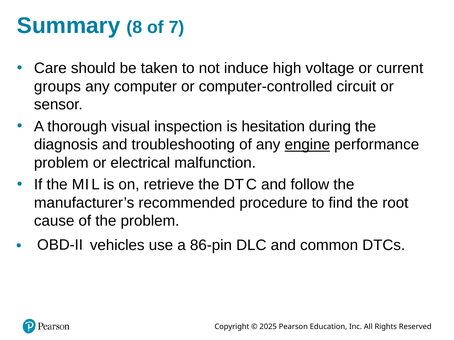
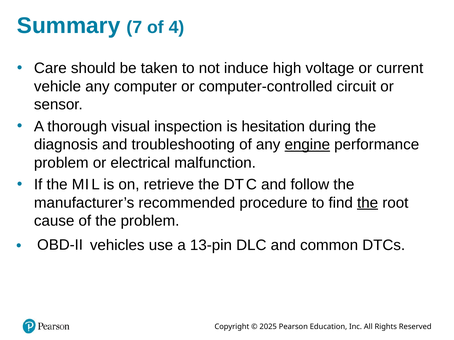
8: 8 -> 7
7: 7 -> 4
groups: groups -> vehicle
the at (368, 203) underline: none -> present
86-pin: 86-pin -> 13-pin
